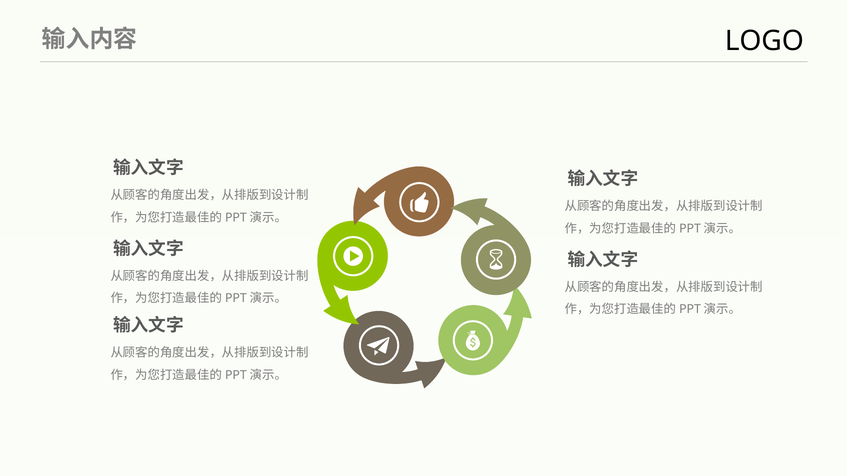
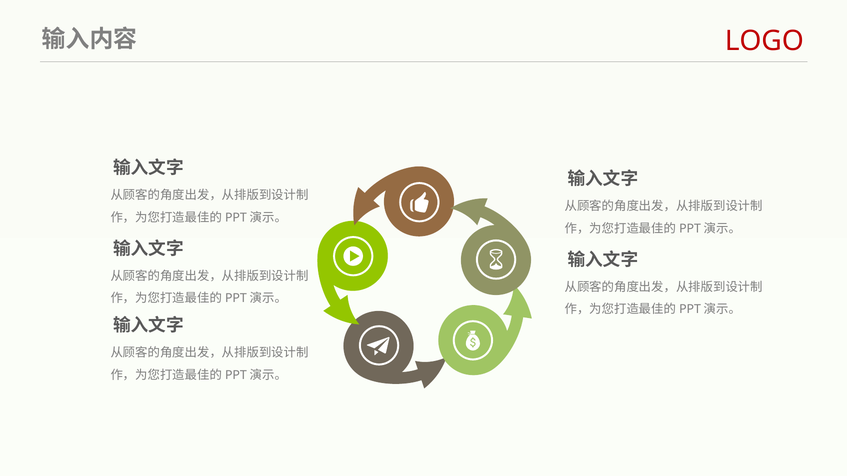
LOGO colour: black -> red
